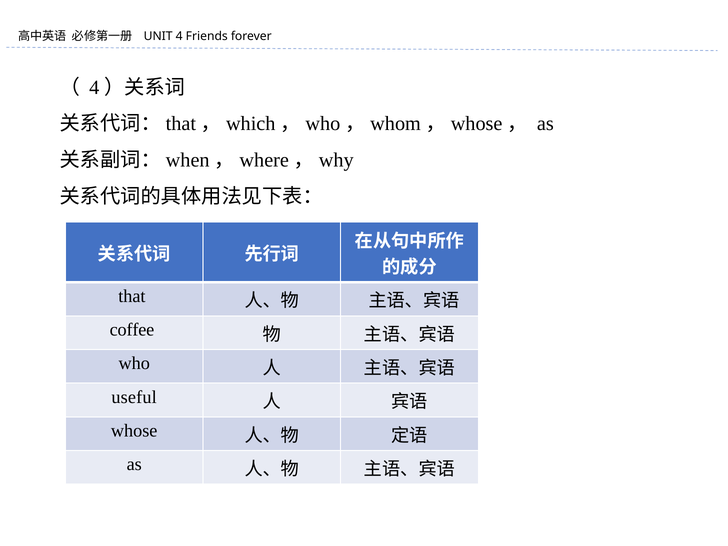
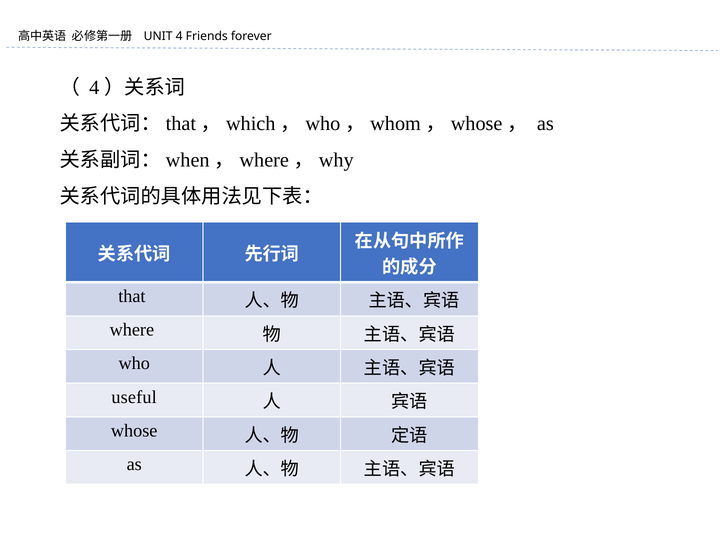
coffee: coffee -> where
